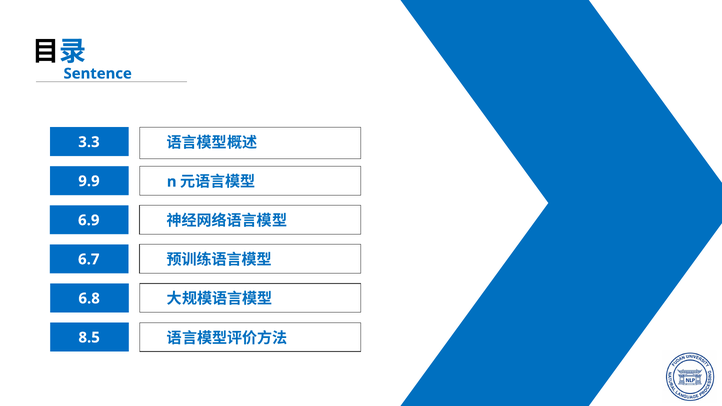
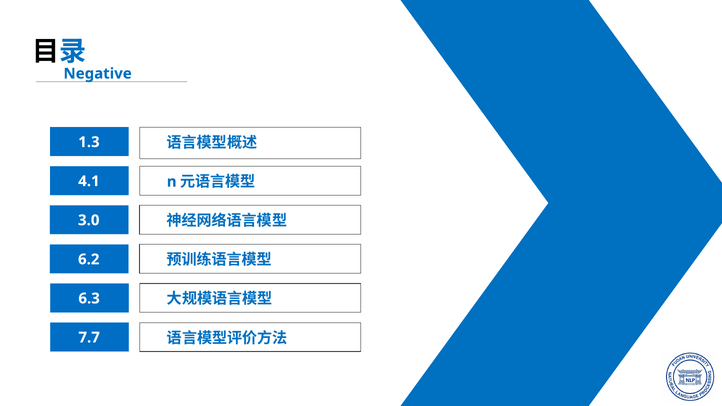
Sentence: Sentence -> Negative
3.3: 3.3 -> 1.3
9.9: 9.9 -> 4.1
6.9: 6.9 -> 3.0
6.7: 6.7 -> 6.2
6.8: 6.8 -> 6.3
8.5: 8.5 -> 7.7
